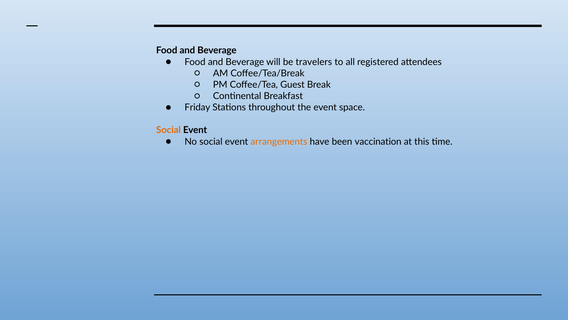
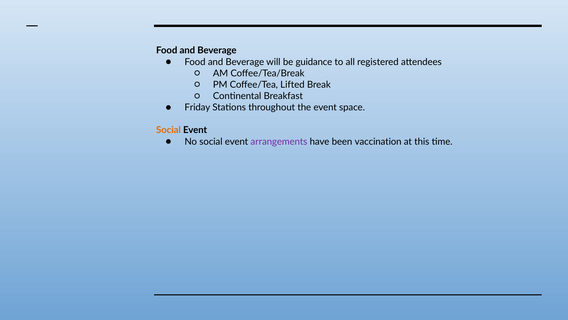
travelers: travelers -> guidance
Guest: Guest -> Lifted
arrangements colour: orange -> purple
